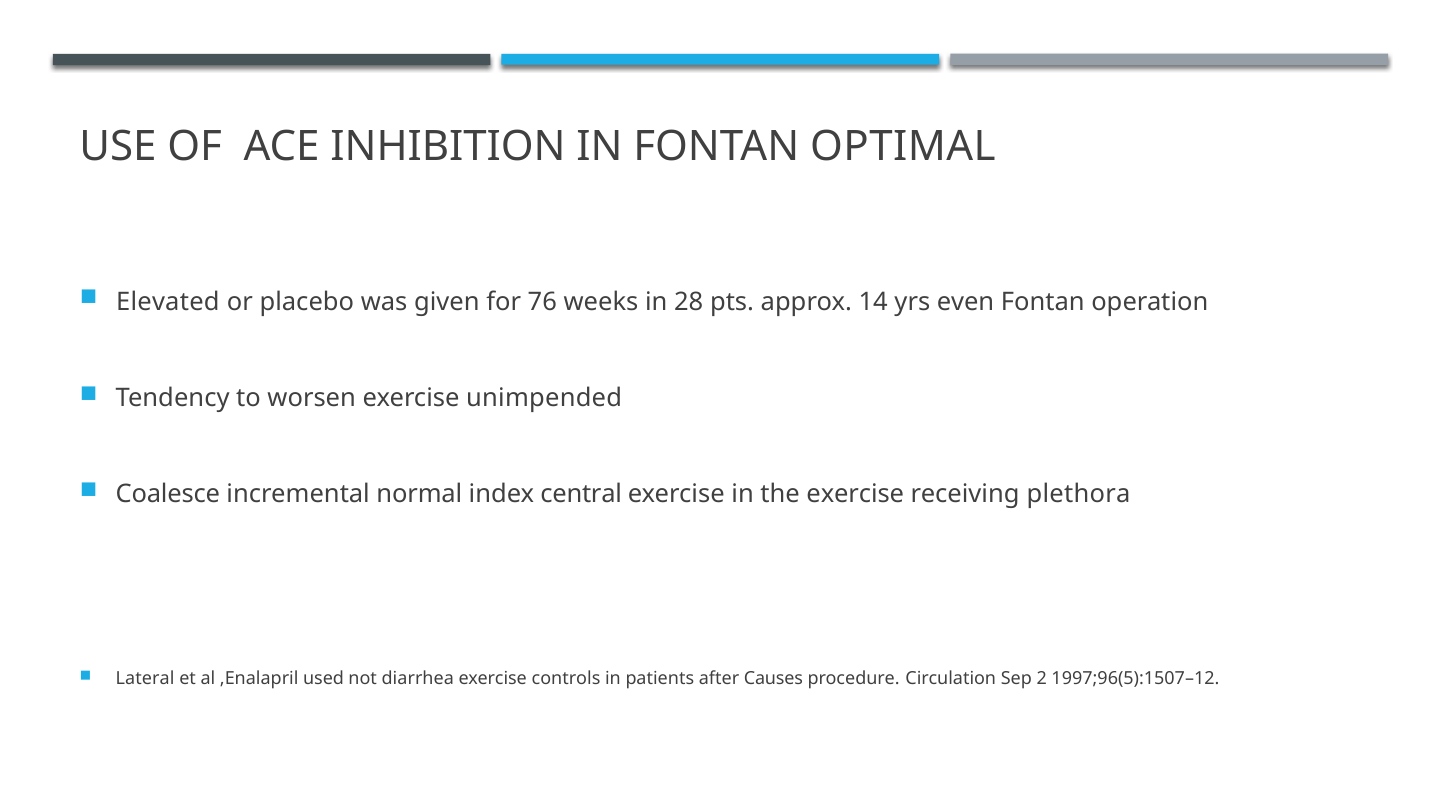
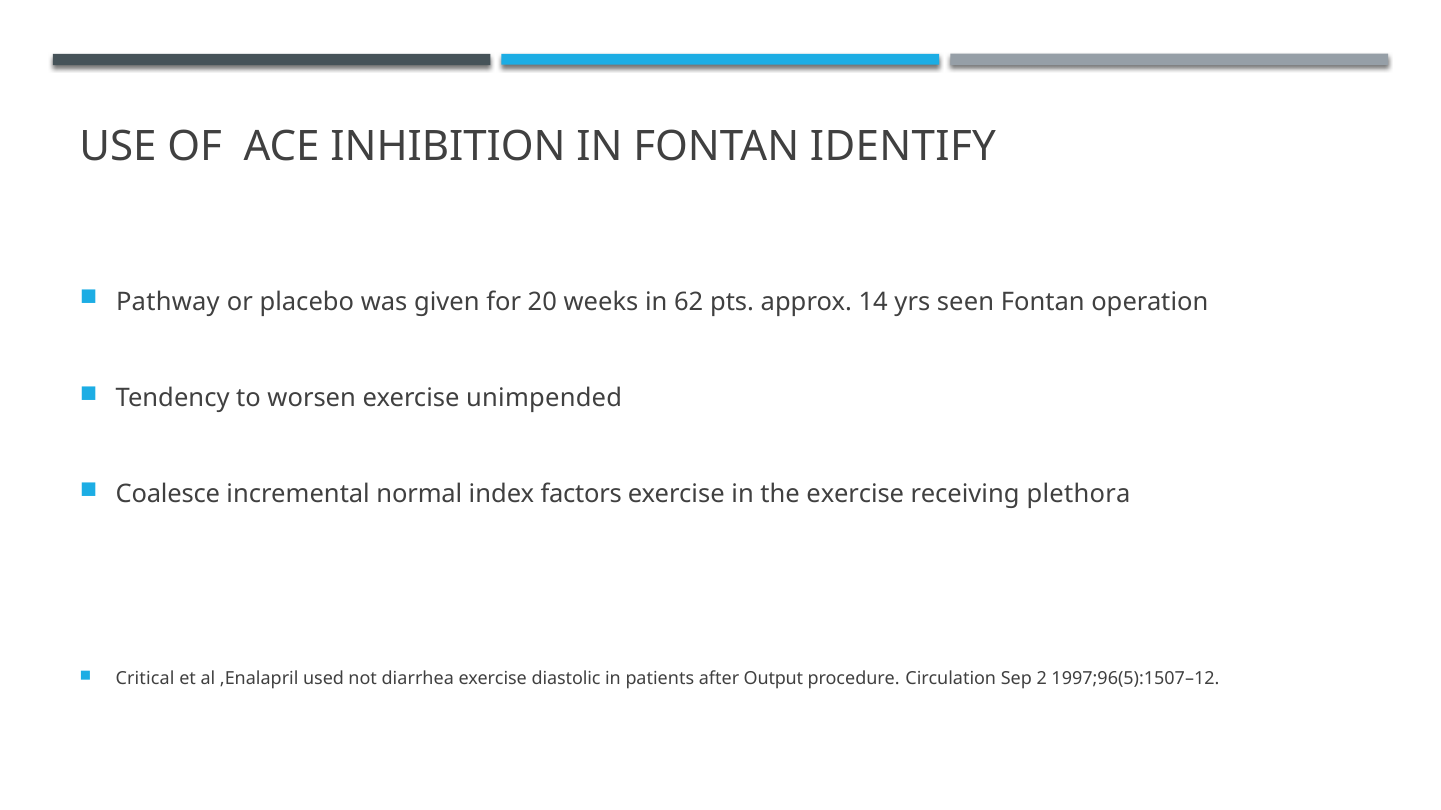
OPTIMAL: OPTIMAL -> IDENTIFY
Elevated: Elevated -> Pathway
76: 76 -> 20
28: 28 -> 62
even: even -> seen
central: central -> factors
Lateral: Lateral -> Critical
controls: controls -> diastolic
Causes: Causes -> Output
